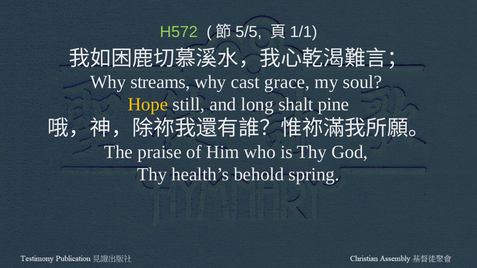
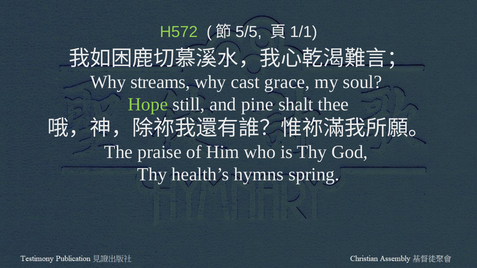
Hope colour: yellow -> light green
long: long -> pine
pine: pine -> thee
behold: behold -> hymns
